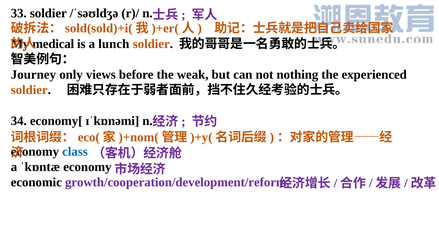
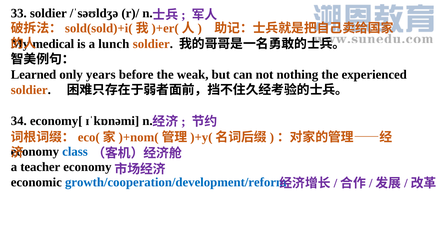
Journey: Journey -> Learned
views: views -> years
ˈkɒntæ: ˈkɒntæ -> teacher
growth/cooperation/development/reform colour: purple -> blue
